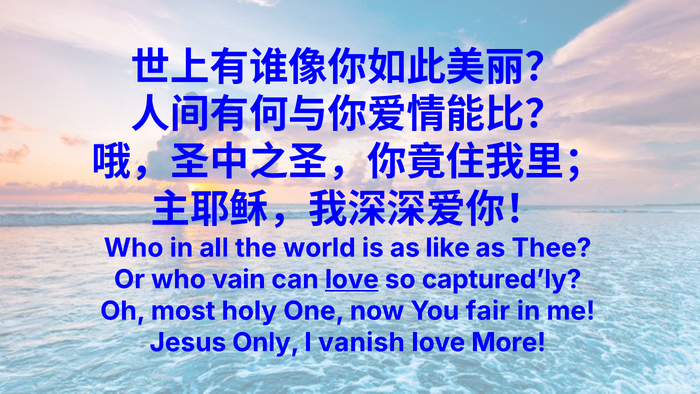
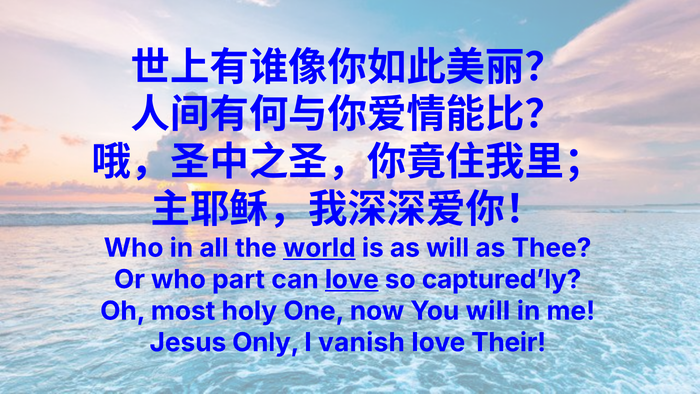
world underline: none -> present
as like: like -> will
vain: vain -> part
You fair: fair -> will
More: More -> Their
